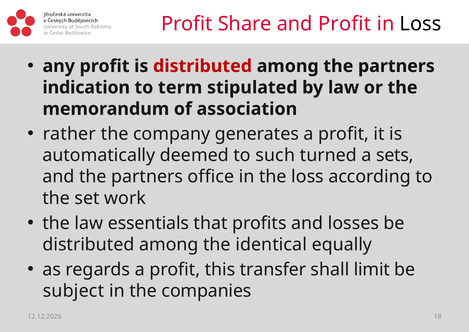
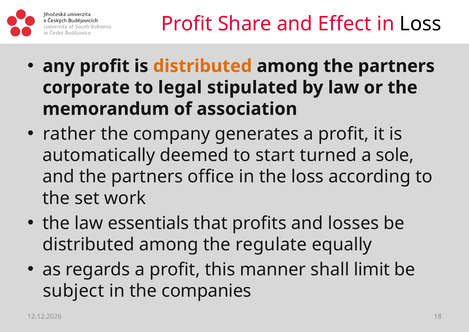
and Profit: Profit -> Effect
distributed at (203, 66) colour: red -> orange
indication: indication -> corporate
term: term -> legal
such: such -> start
sets: sets -> sole
identical: identical -> regulate
transfer: transfer -> manner
